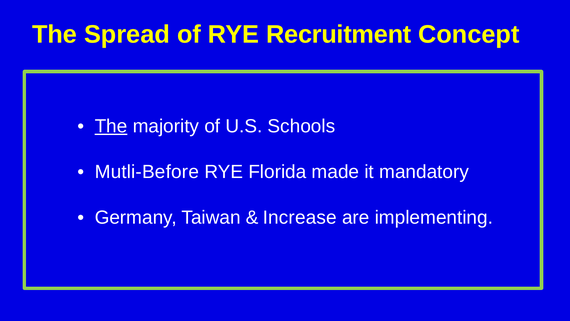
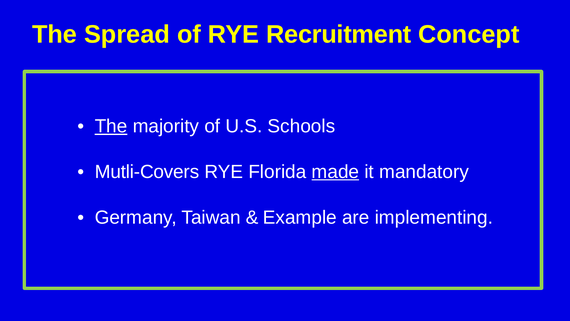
Mutli-Before: Mutli-Before -> Mutli-Covers
made underline: none -> present
Increase: Increase -> Example
